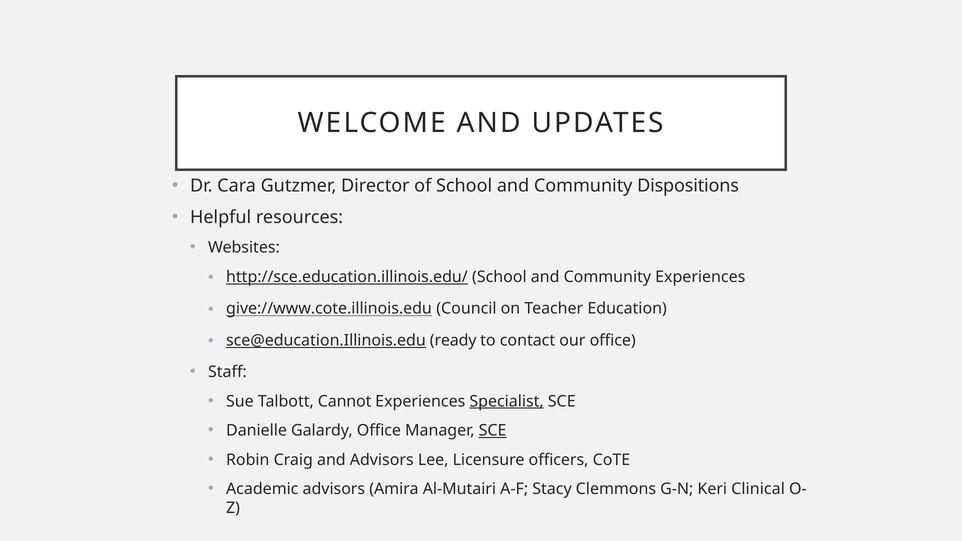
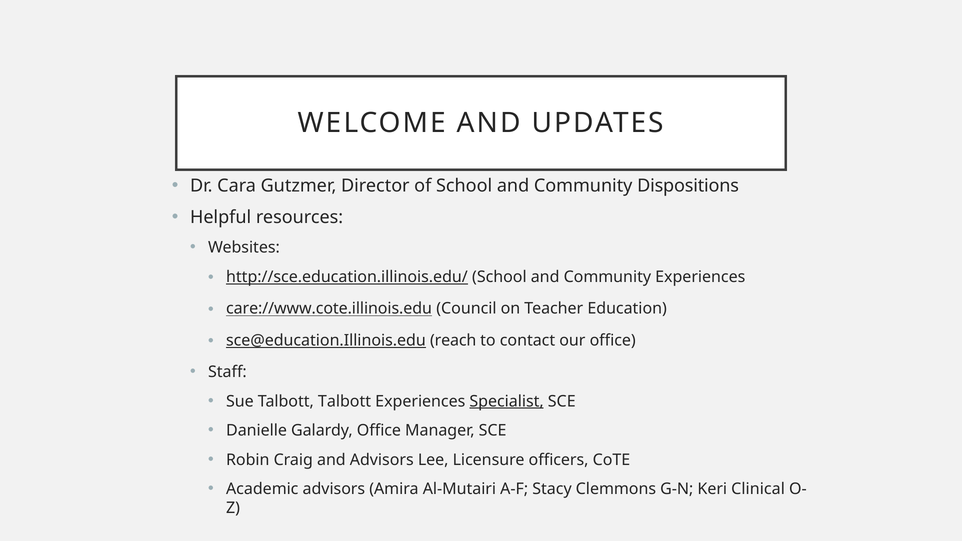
give://www.cote.illinois.edu: give://www.cote.illinois.edu -> care://www.cote.illinois.edu
ready: ready -> reach
Talbott Cannot: Cannot -> Talbott
SCE at (493, 431) underline: present -> none
